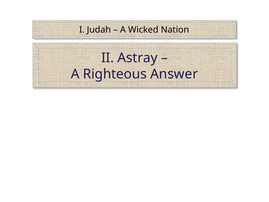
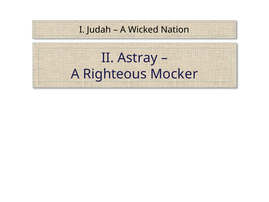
Answer: Answer -> Mocker
